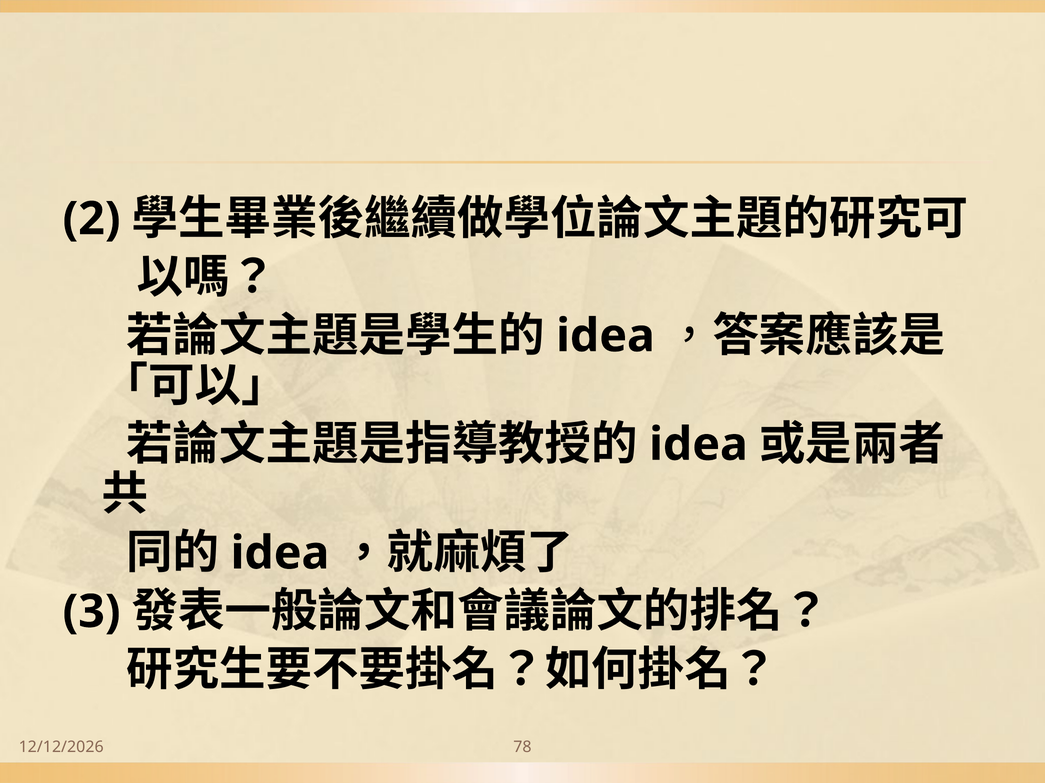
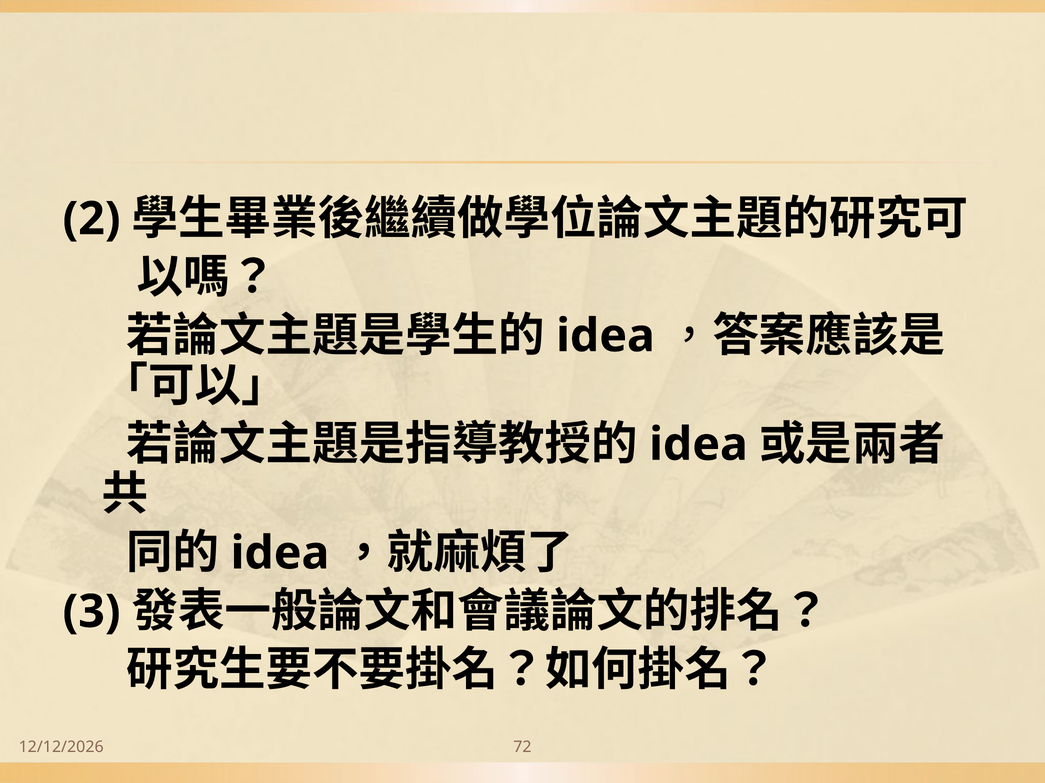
78: 78 -> 72
